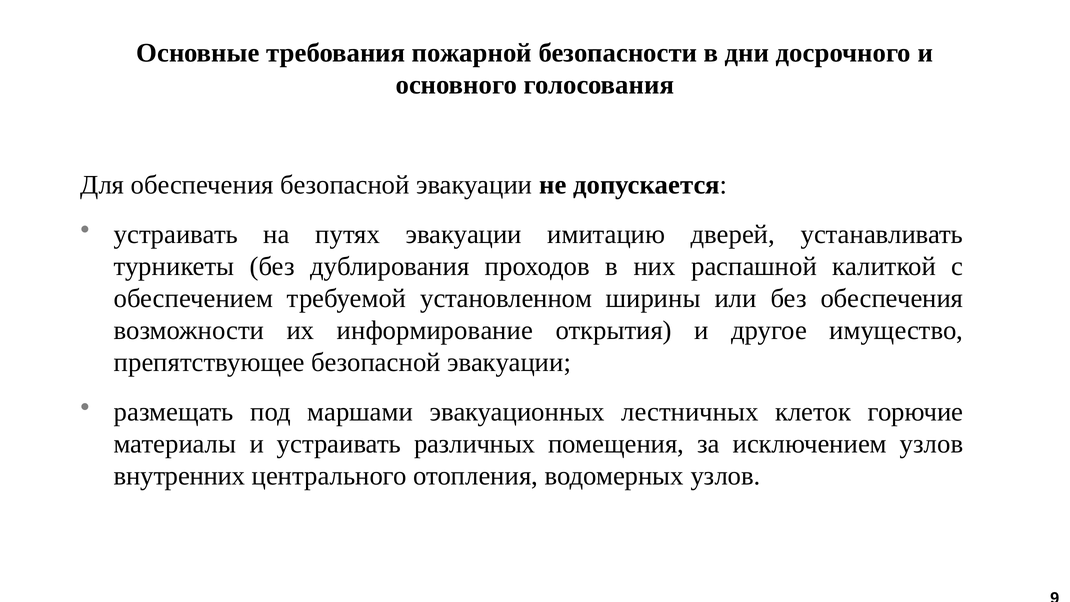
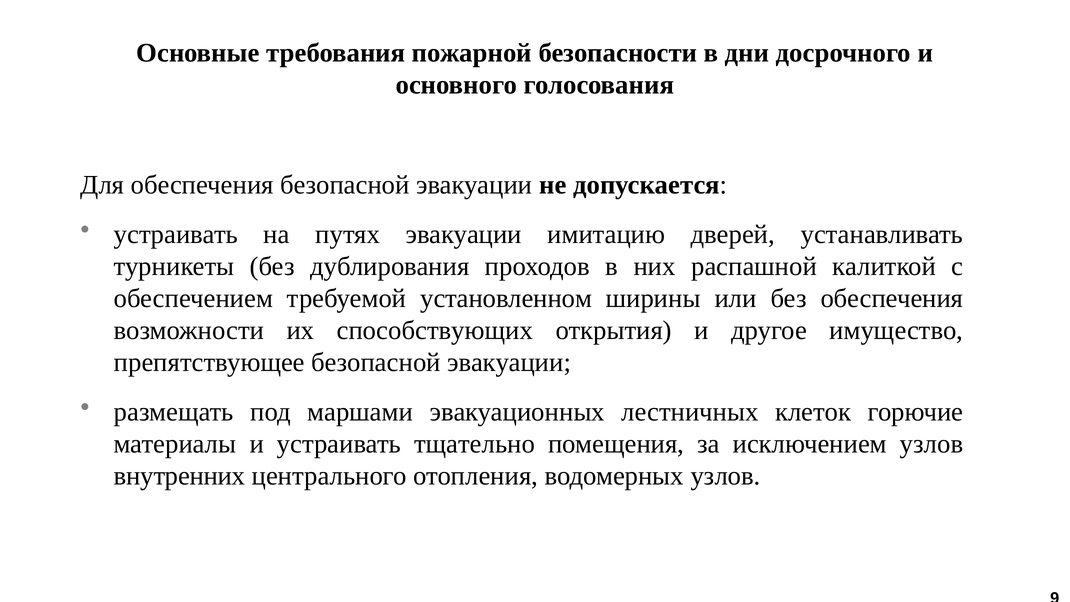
информирование: информирование -> способствующих
различных: различных -> тщательно
